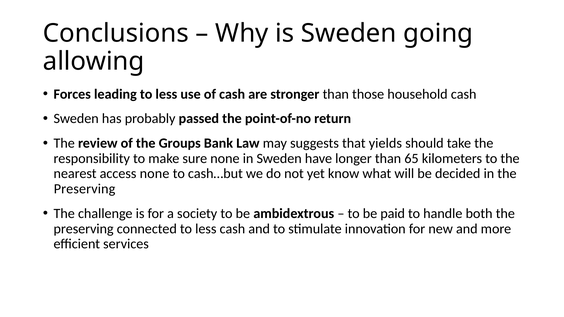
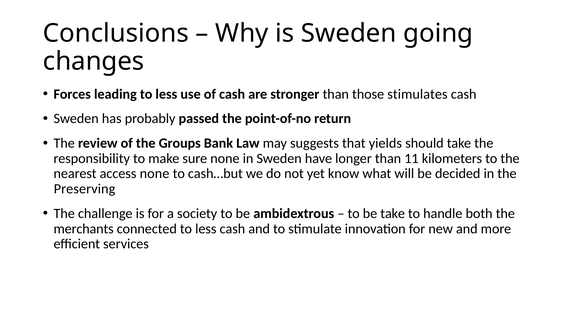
allowing: allowing -> changes
household: household -> stimulates
65: 65 -> 11
be paid: paid -> take
preserving at (84, 229): preserving -> merchants
